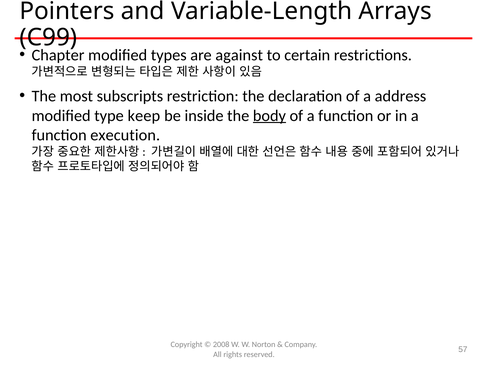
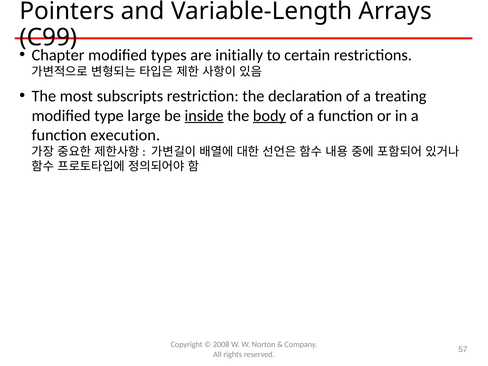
against: against -> initially
address: address -> treating
keep: keep -> large
inside underline: none -> present
